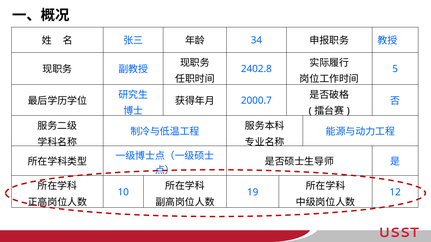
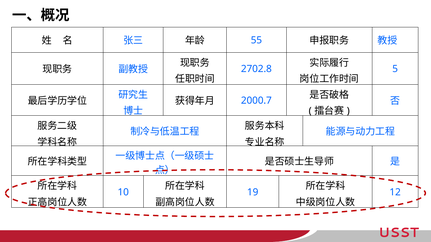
34: 34 -> 55
2402.8: 2402.8 -> 2702.8
